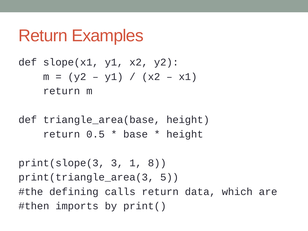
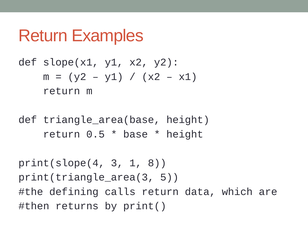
print(slope(3: print(slope(3 -> print(slope(4
imports: imports -> returns
